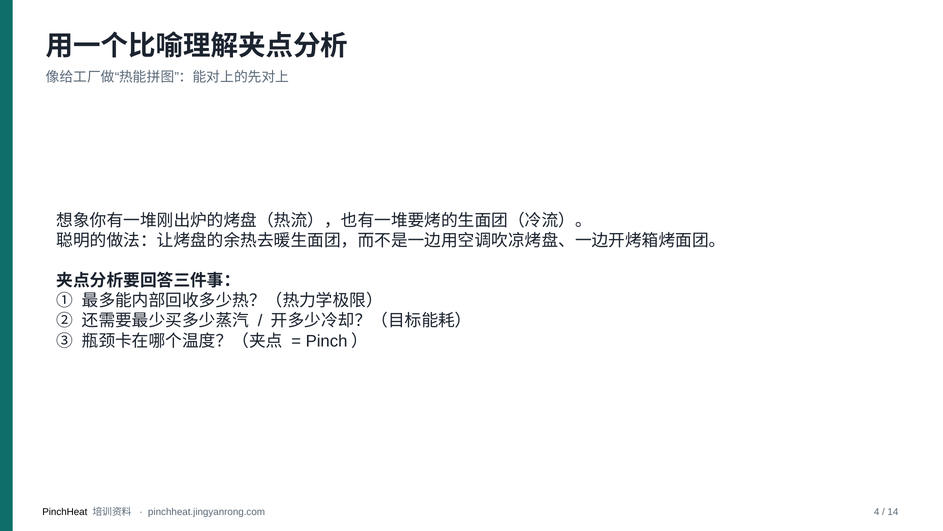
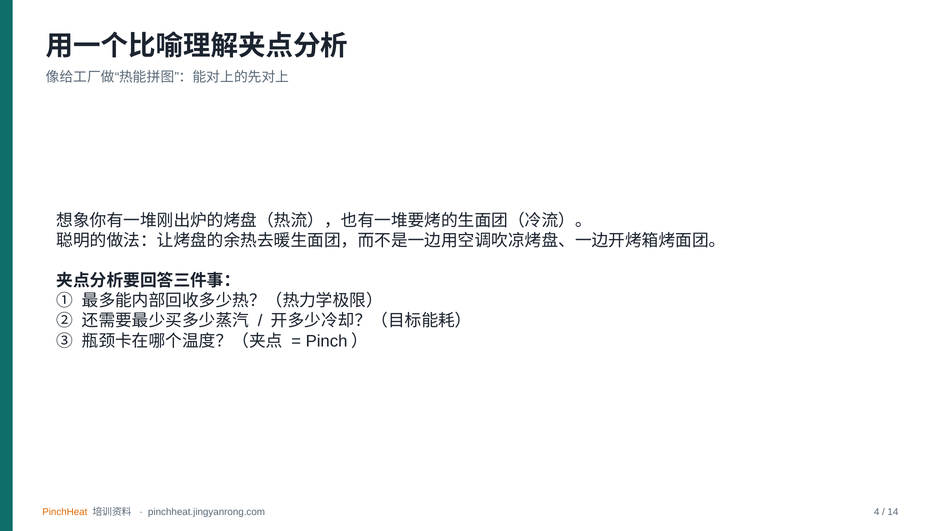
PinchHeat colour: black -> orange
